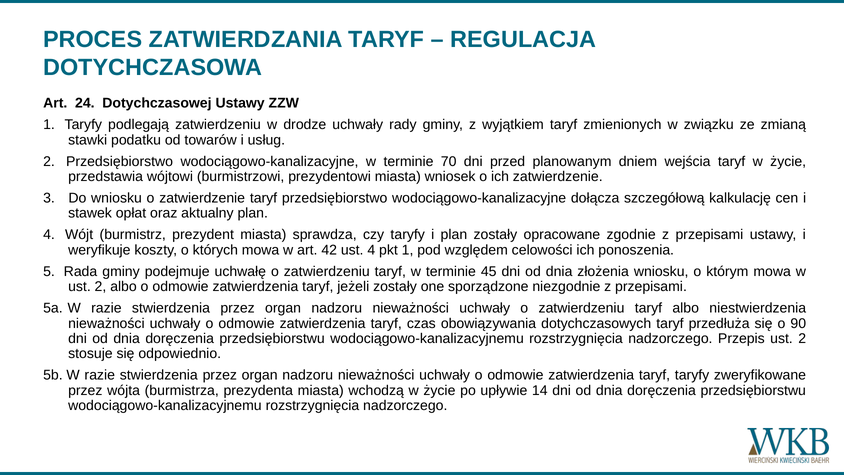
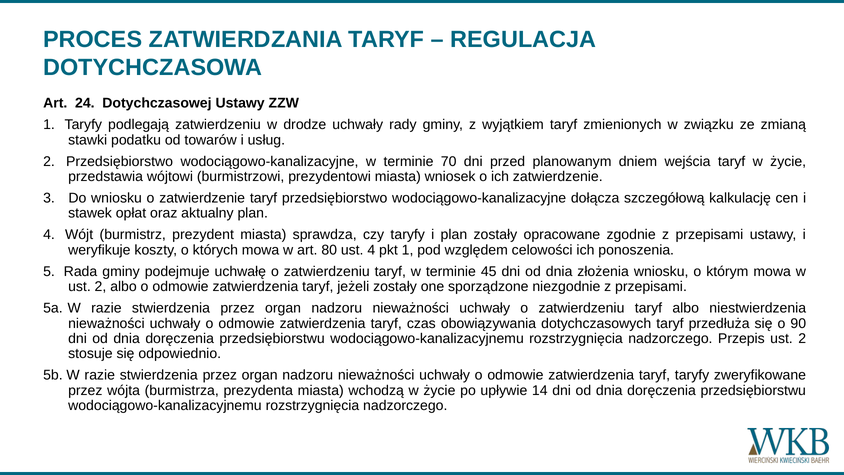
42: 42 -> 80
